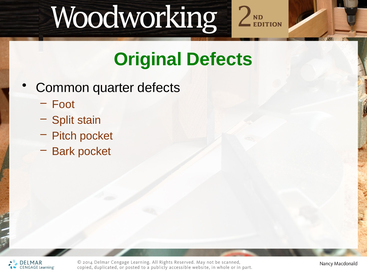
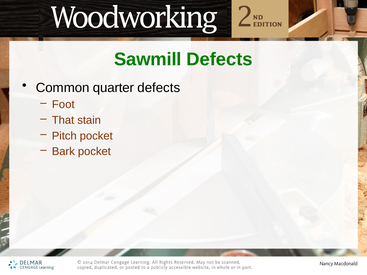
Original: Original -> Sawmill
Split: Split -> That
